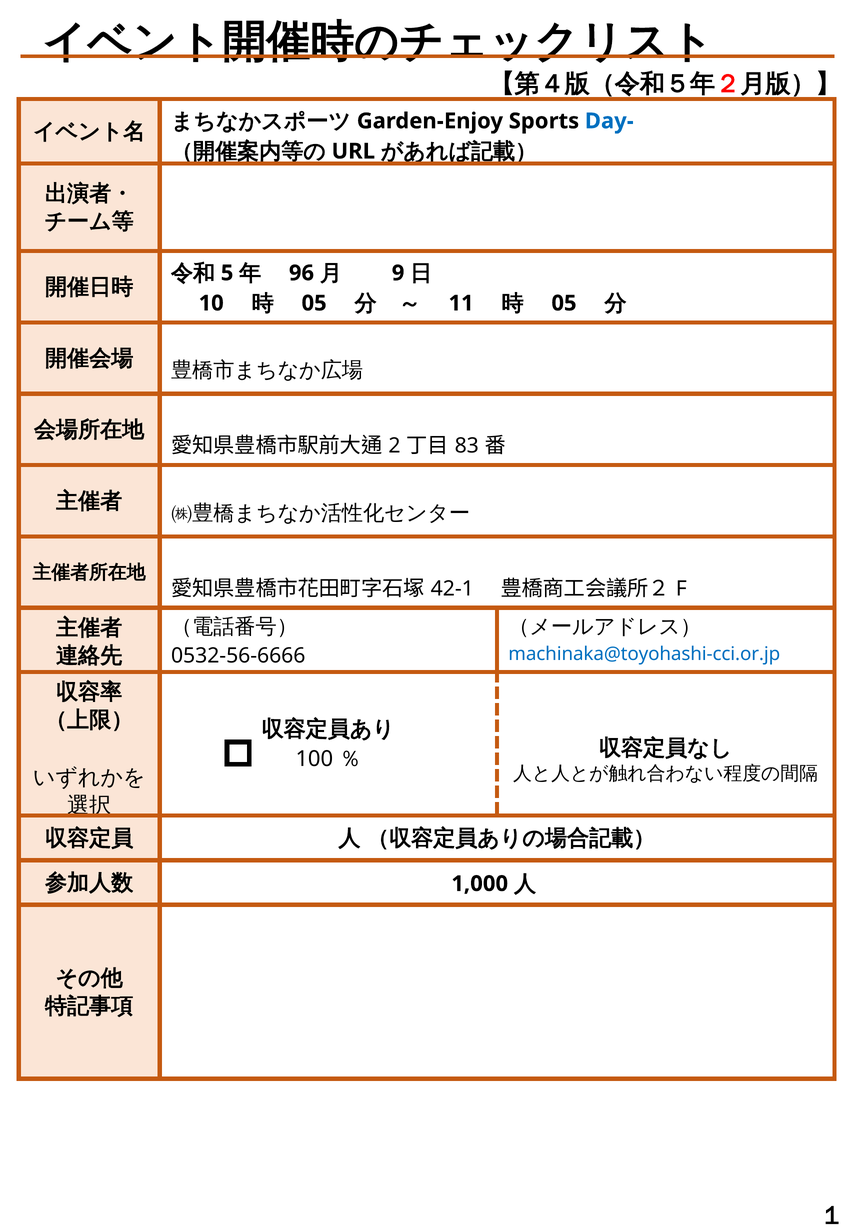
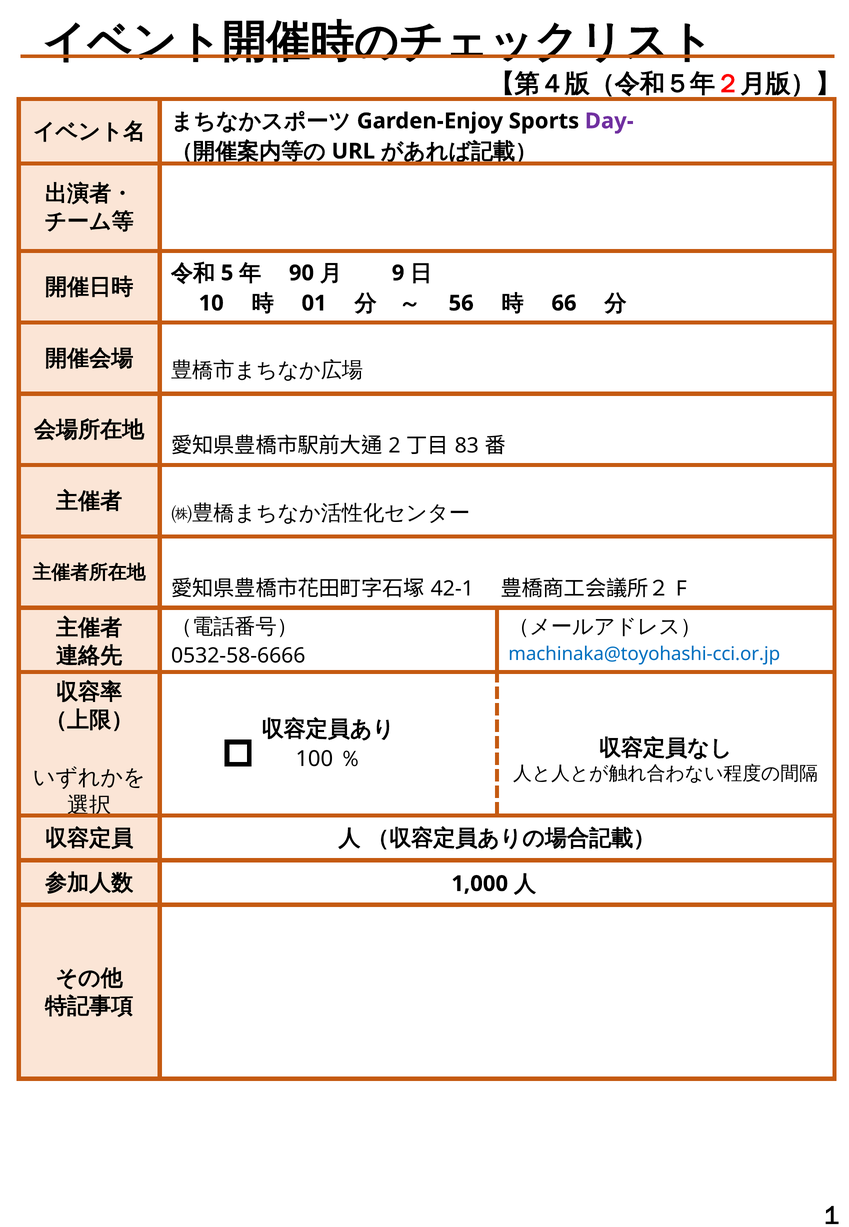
Day- colour: blue -> purple
96: 96 -> 90
05 at (314, 303): 05 -> 01
11: 11 -> 56
05 at (564, 303): 05 -> 66
0532-56-6666: 0532-56-6666 -> 0532-58-6666
